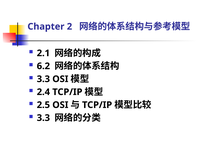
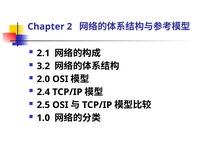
6.2: 6.2 -> 3.2
3.3 at (43, 79): 3.3 -> 2.0
3.3 at (43, 118): 3.3 -> 1.0
